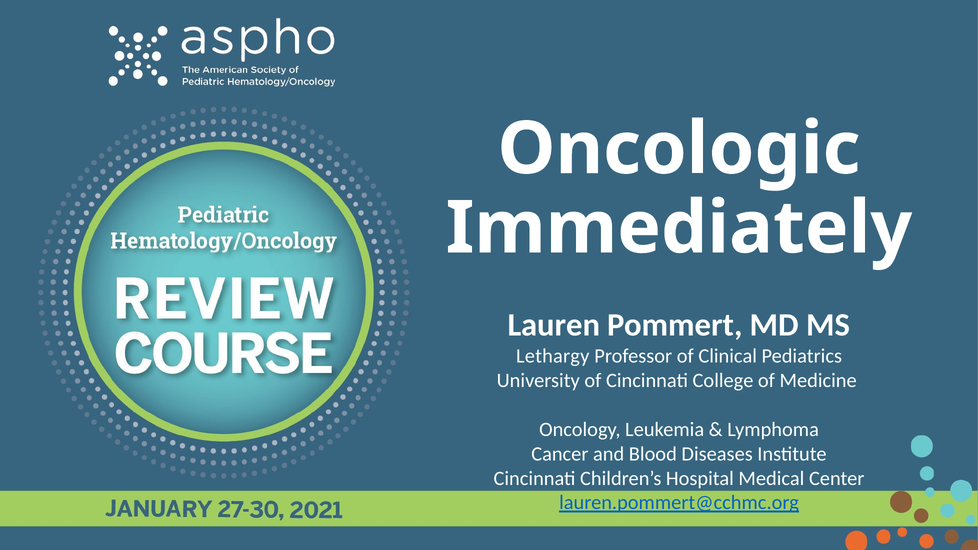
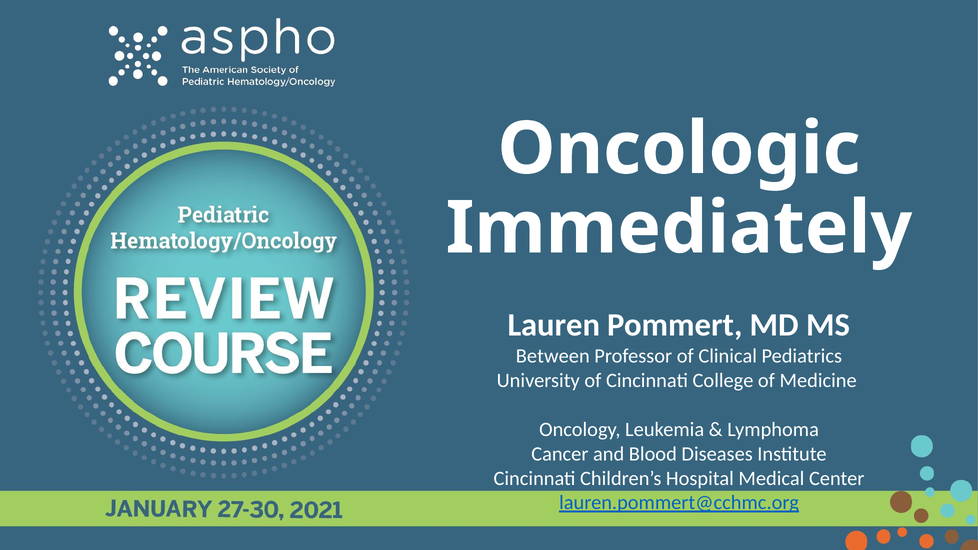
Lethargy: Lethargy -> Between
